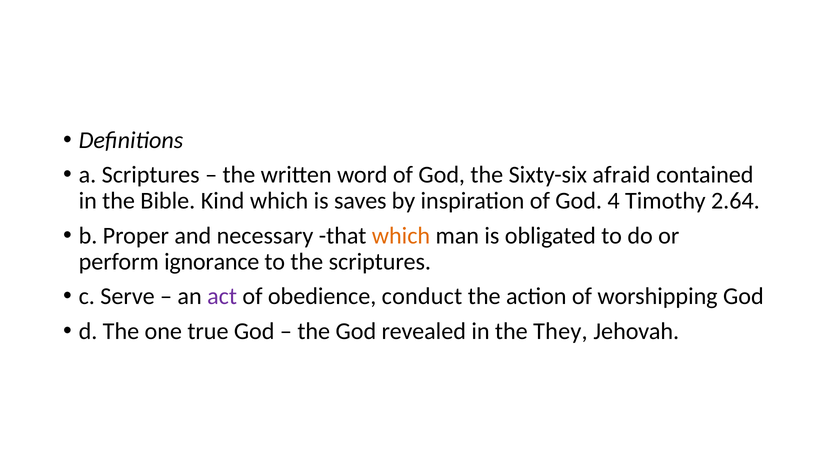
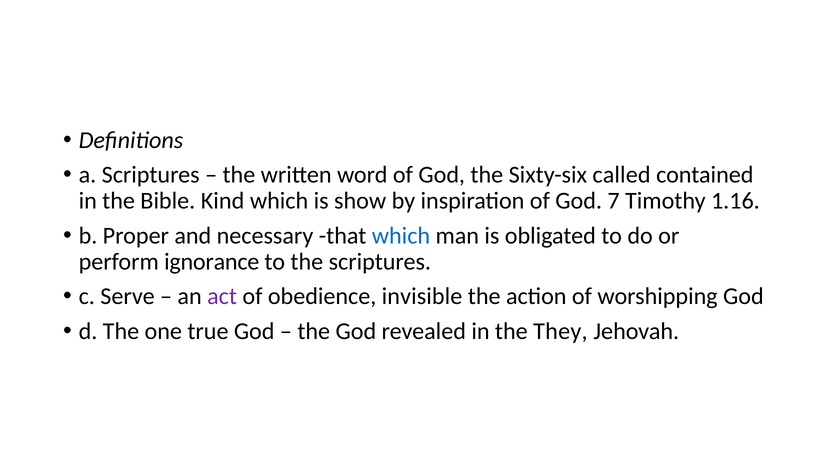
afraid: afraid -> called
saves: saves -> show
4: 4 -> 7
2.64: 2.64 -> 1.16
which at (401, 236) colour: orange -> blue
conduct: conduct -> invisible
